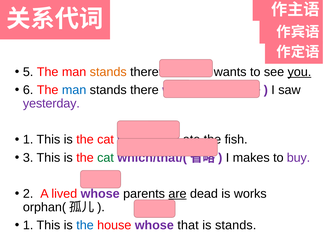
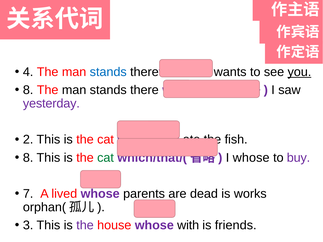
5: 5 -> 4
stands at (108, 72) colour: orange -> blue
6 at (28, 90): 6 -> 8
man at (74, 90) colour: blue -> black
1 at (28, 140): 1 -> 2
3 at (28, 158): 3 -> 8
I makes: makes -> whose
2: 2 -> 7
are underline: present -> none
1 at (28, 225): 1 -> 3
the at (85, 225) colour: blue -> purple
that: that -> with
is stands: stands -> friends
